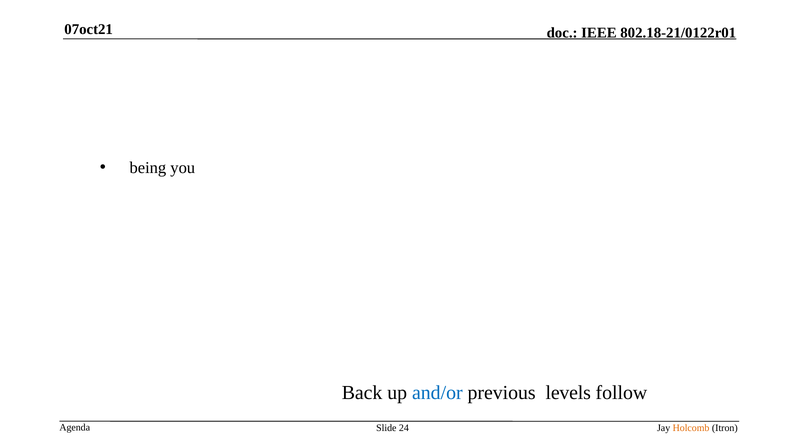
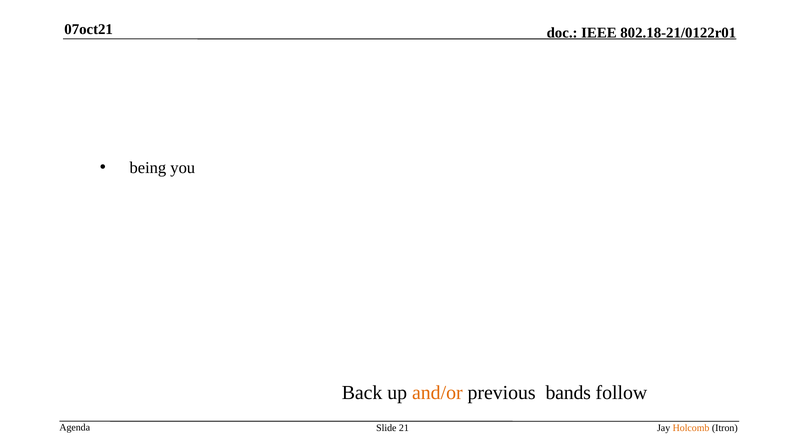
and/or colour: blue -> orange
levels: levels -> bands
24: 24 -> 21
